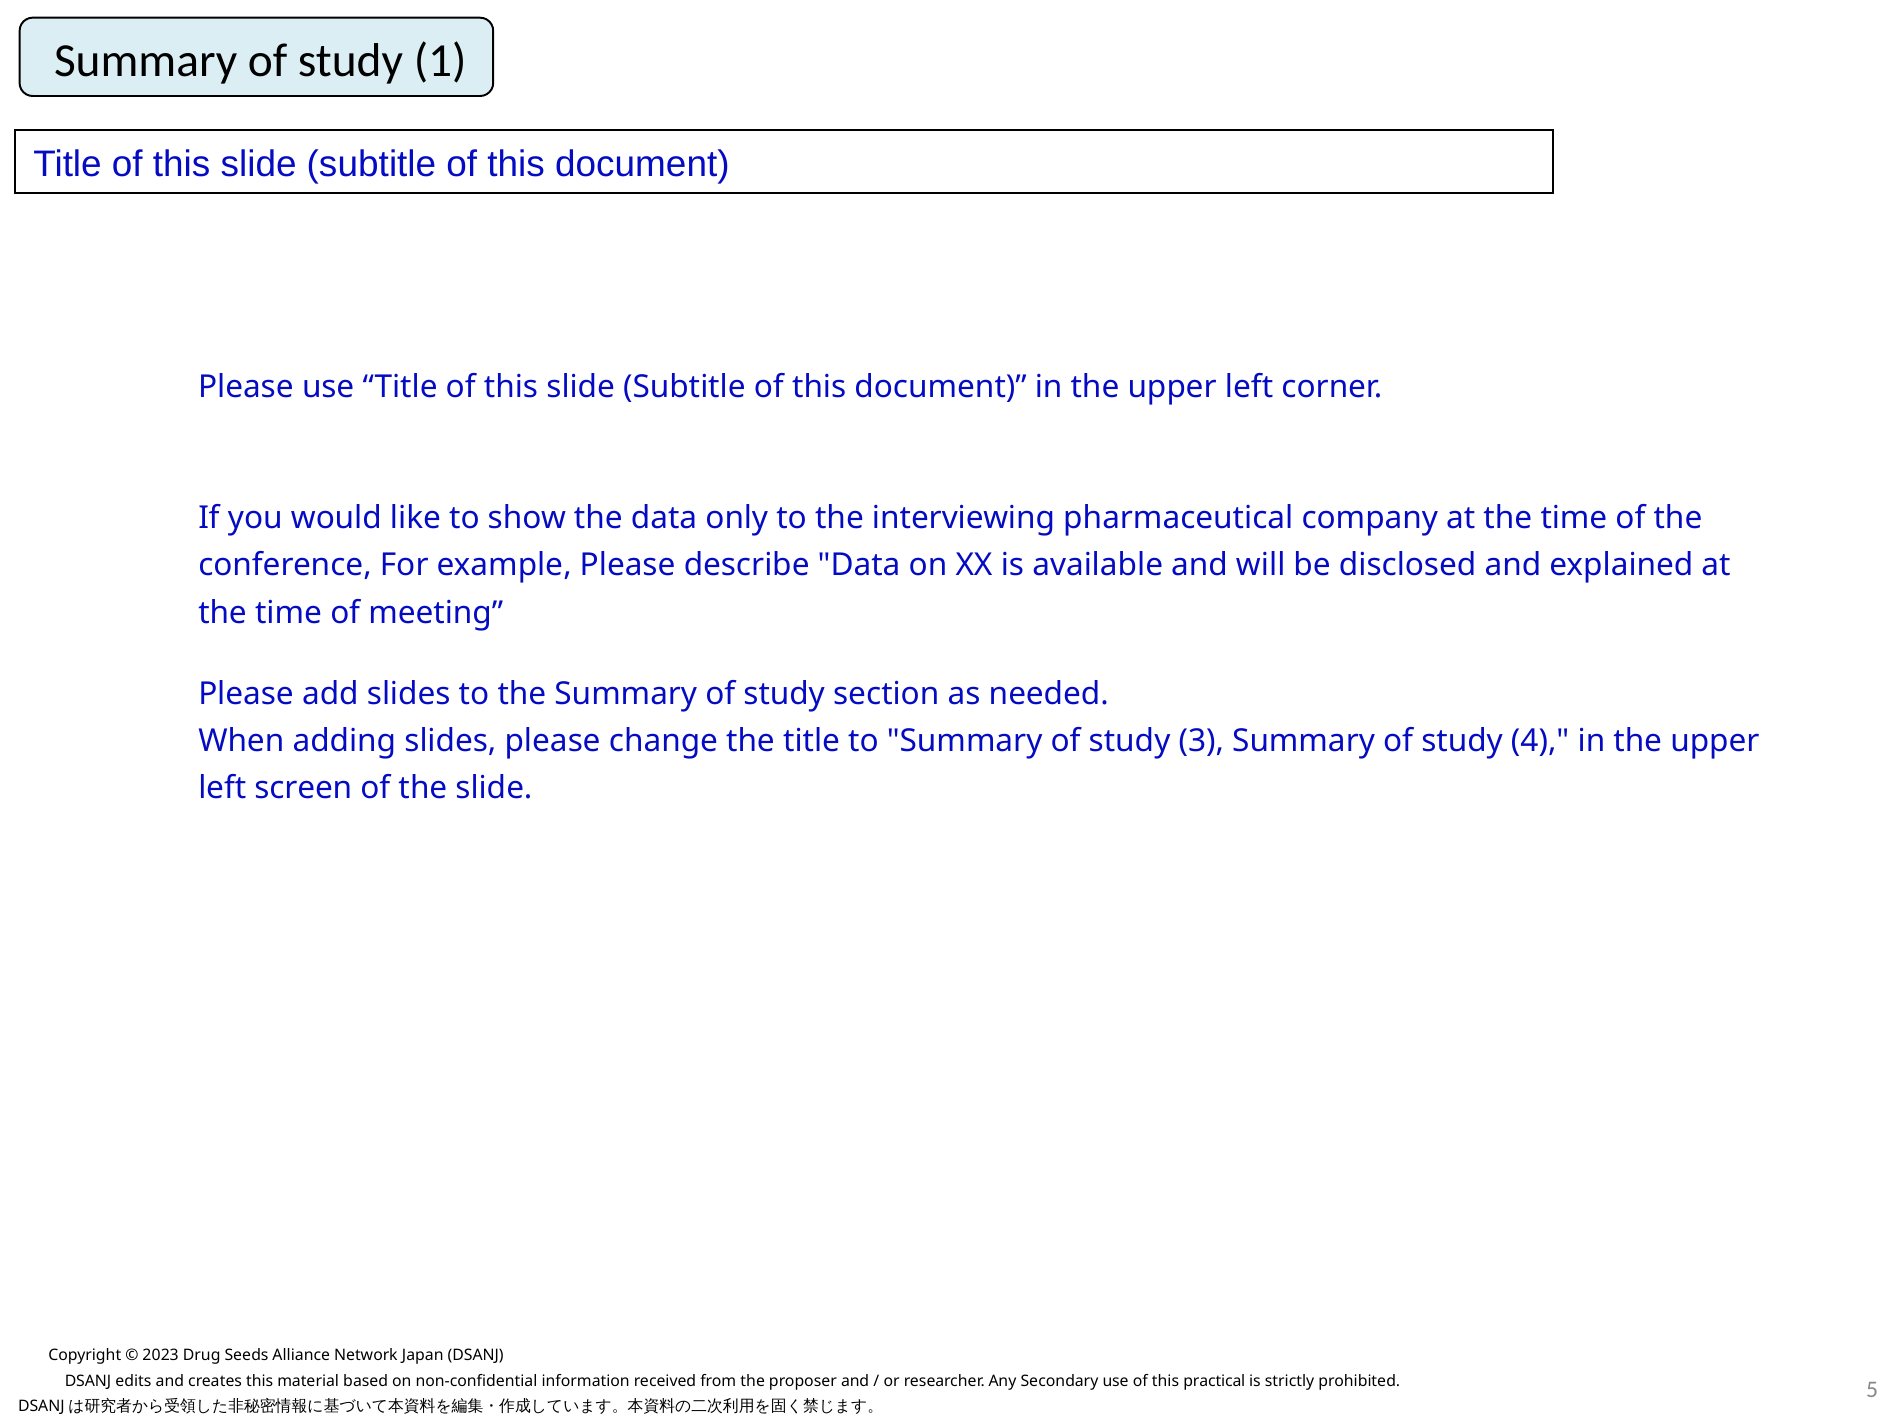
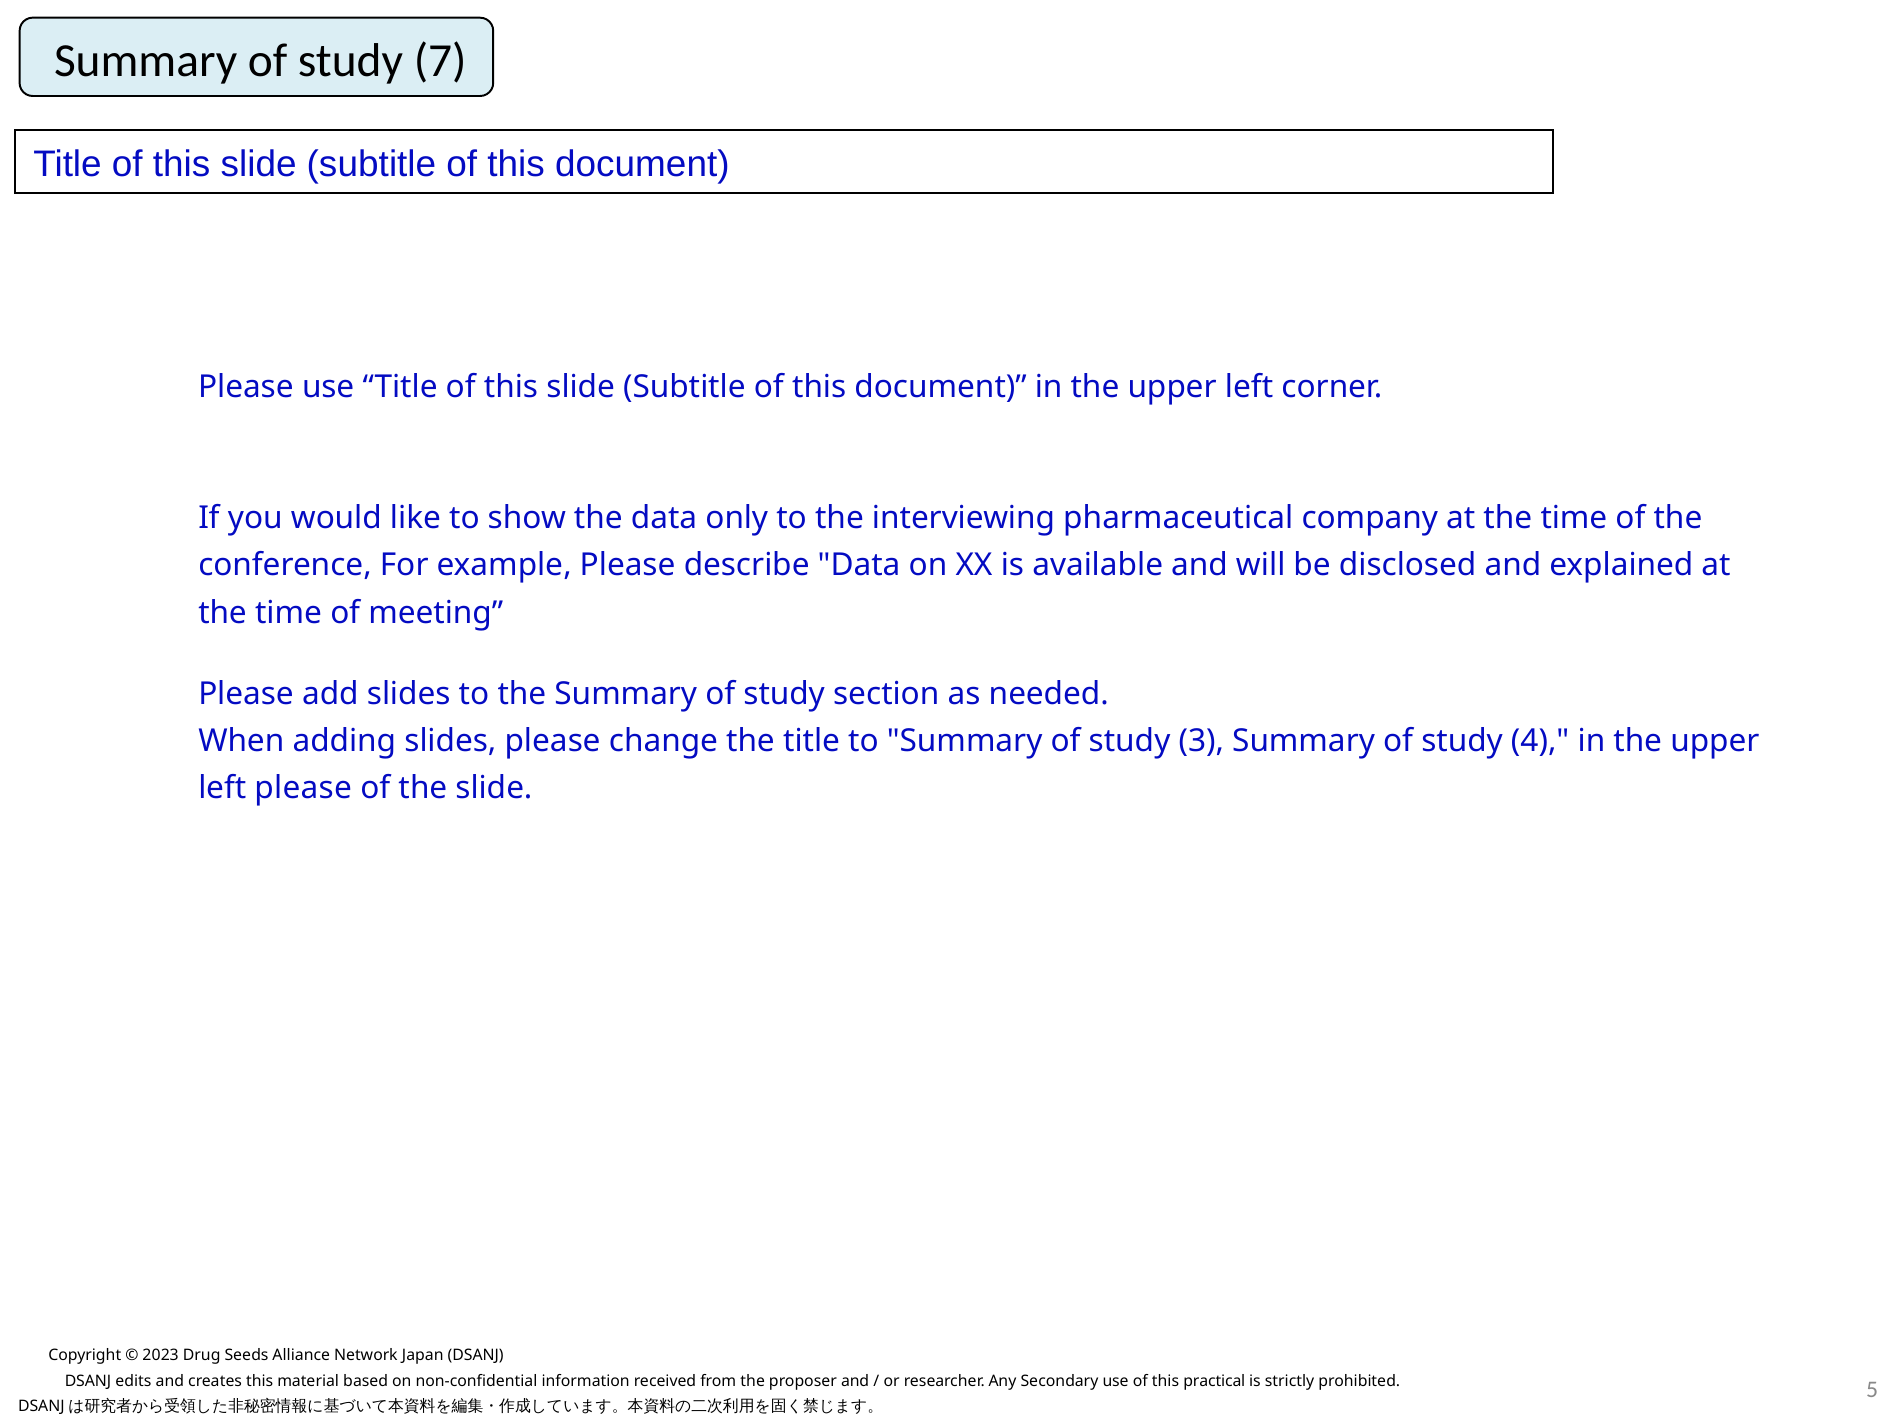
1: 1 -> 7
left screen: screen -> please
